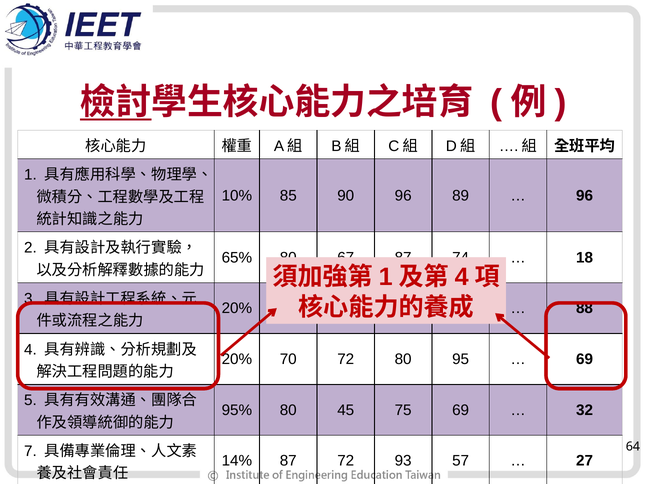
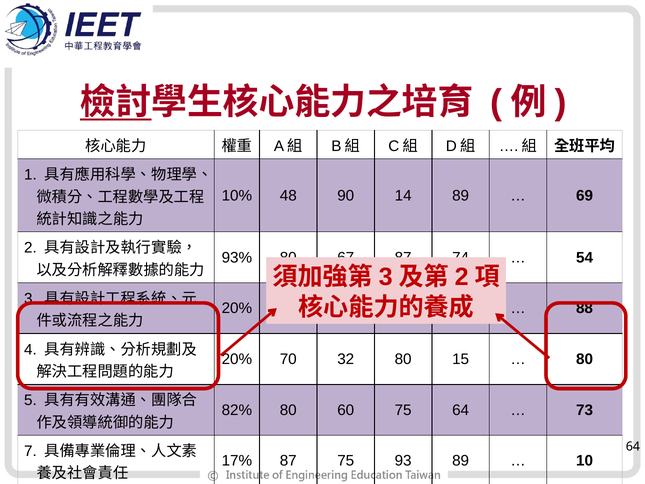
10% 85: 85 -> 48
90 96: 96 -> 14
96 at (585, 196): 96 -> 69
65%: 65% -> 93%
18: 18 -> 54
1 at (386, 277): 1 -> 3
4 at (462, 277): 4 -> 2
70 72: 72 -> 32
95: 95 -> 15
69 at (585, 359): 69 -> 80
95%: 95% -> 82%
45: 45 -> 60
75 69: 69 -> 64
32: 32 -> 73
14%: 14% -> 17%
87 72: 72 -> 75
93 57: 57 -> 89
27: 27 -> 10
